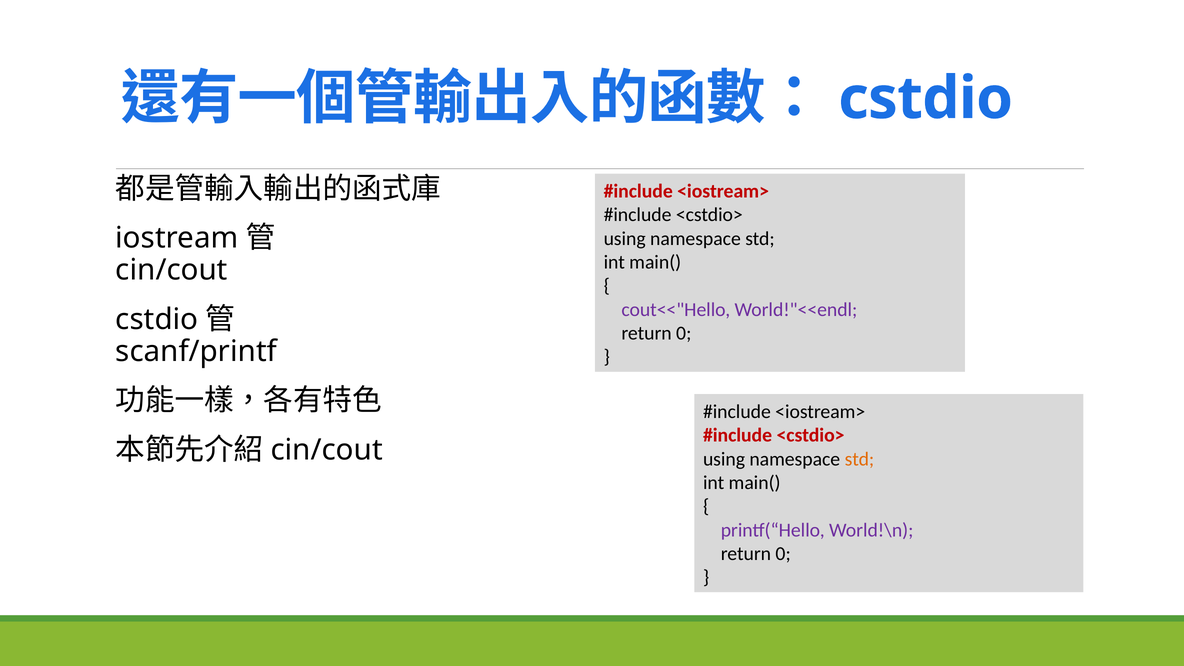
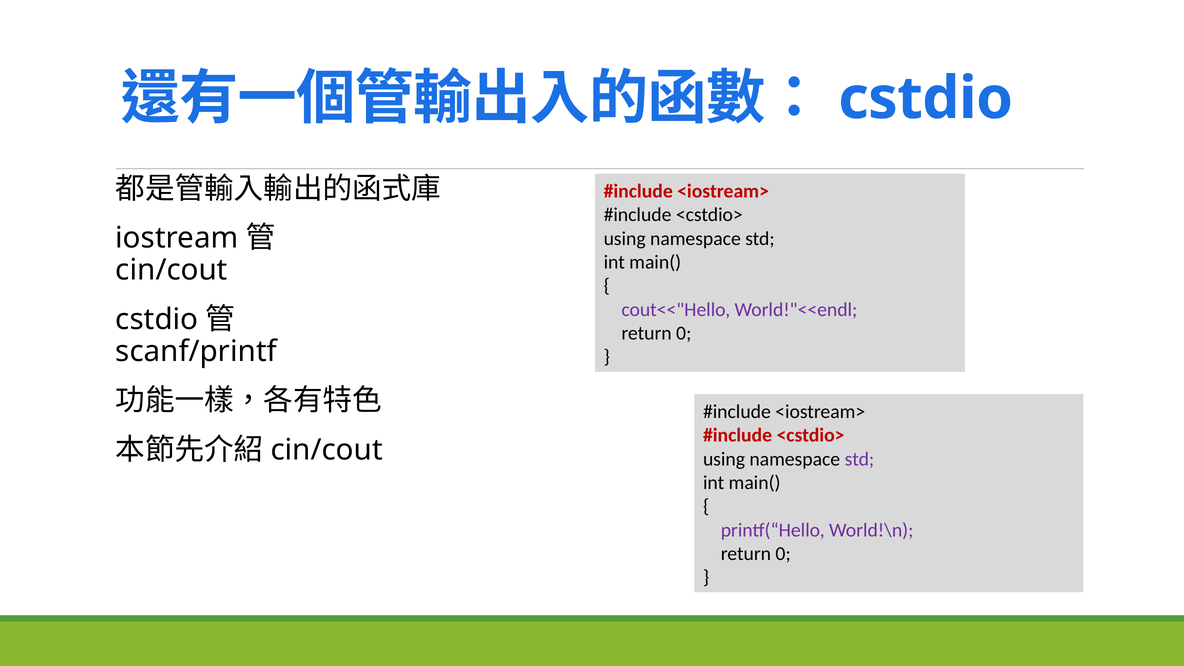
std at (859, 459) colour: orange -> purple
